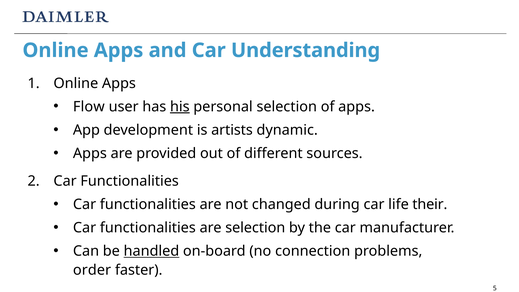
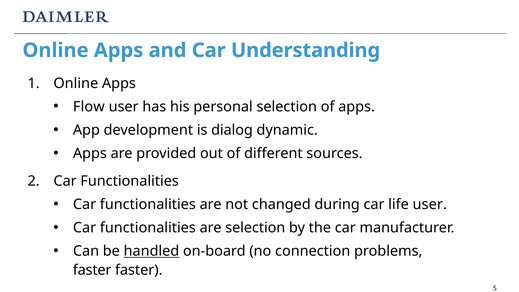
his underline: present -> none
artists: artists -> dialog
life their: their -> user
order at (92, 270): order -> faster
